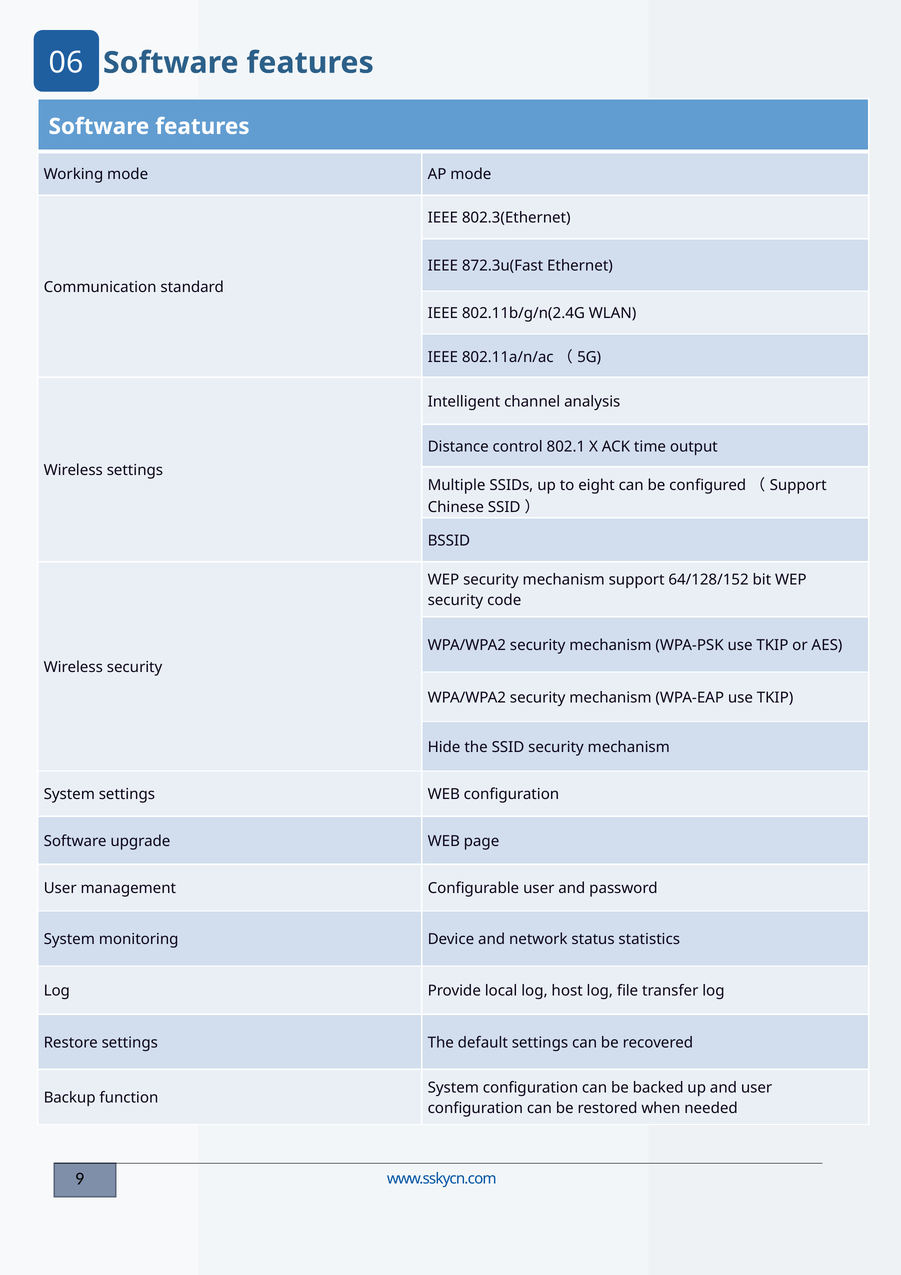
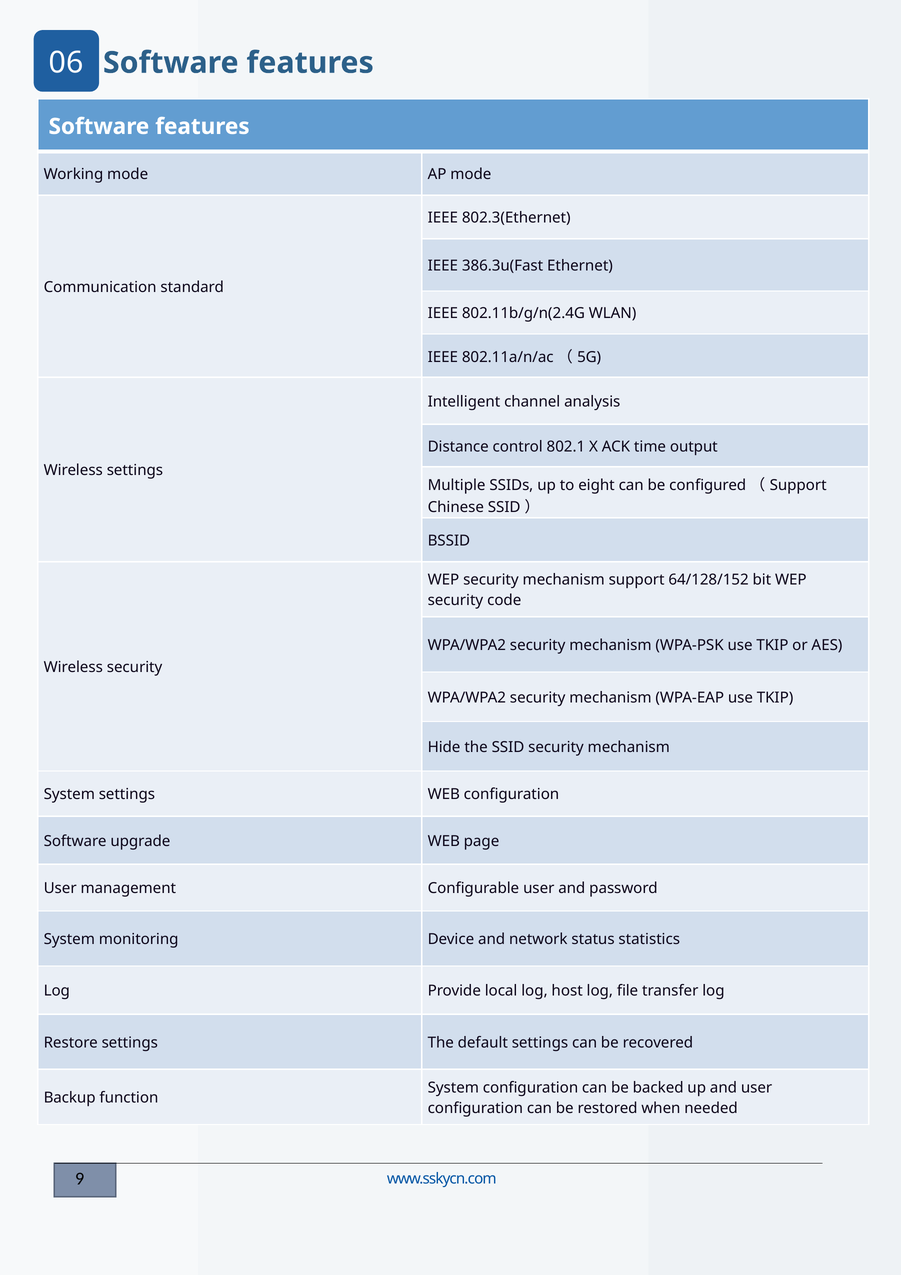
872.3u(Fast: 872.3u(Fast -> 386.3u(Fast
